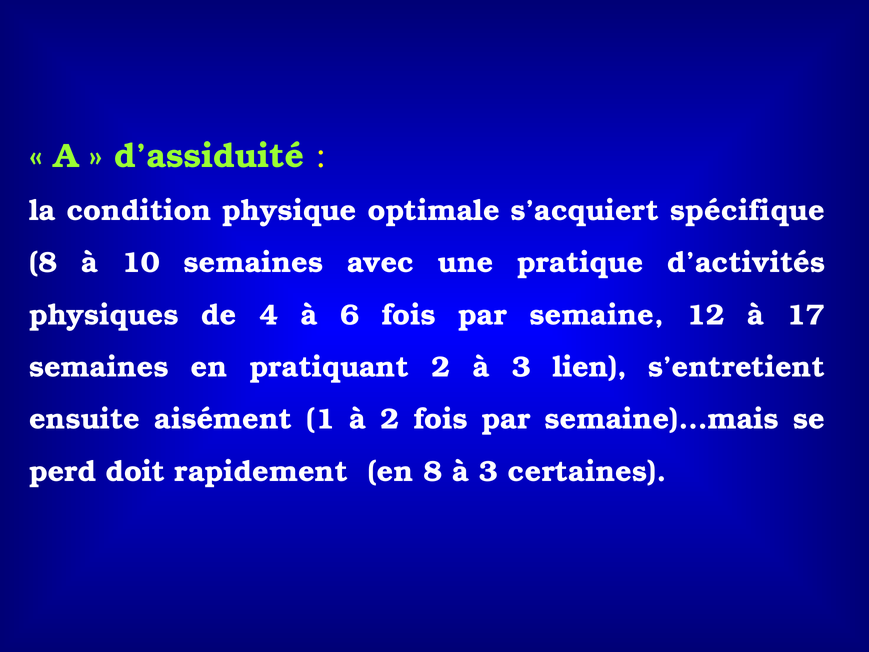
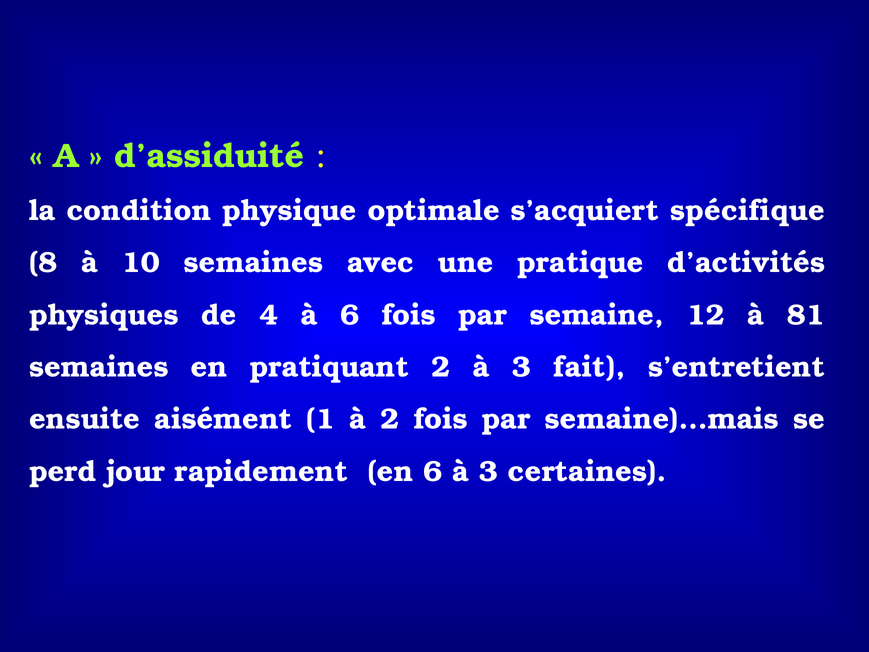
17: 17 -> 81
lien: lien -> fait
doit: doit -> jour
en 8: 8 -> 6
